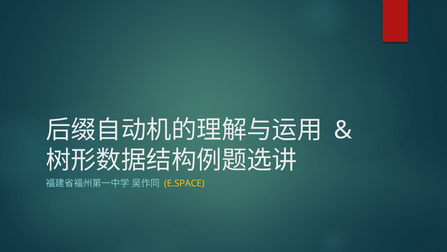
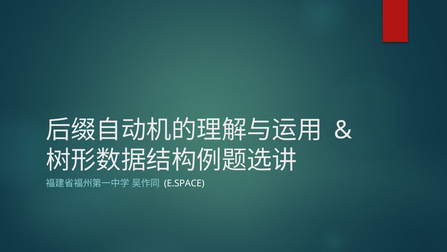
E.SPACE colour: yellow -> white
